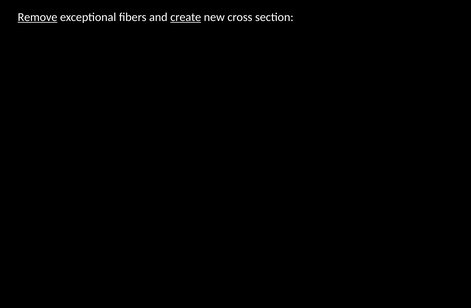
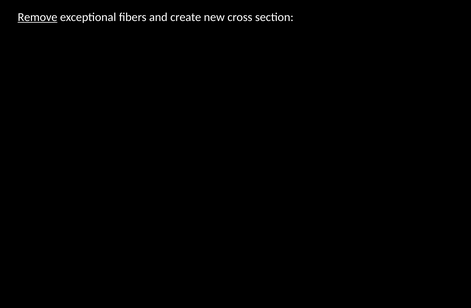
create underline: present -> none
